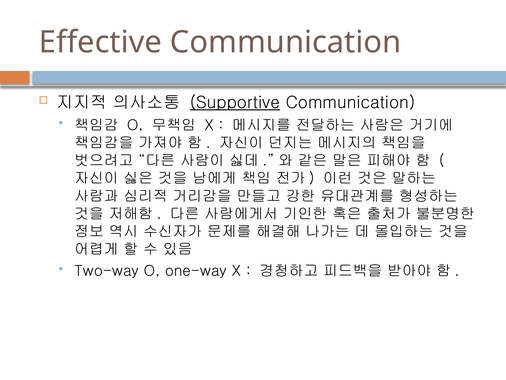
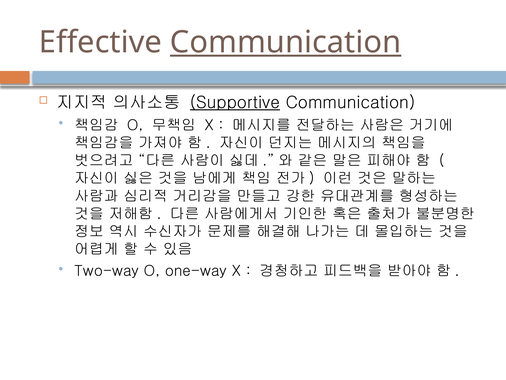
Communication at (286, 42) underline: none -> present
